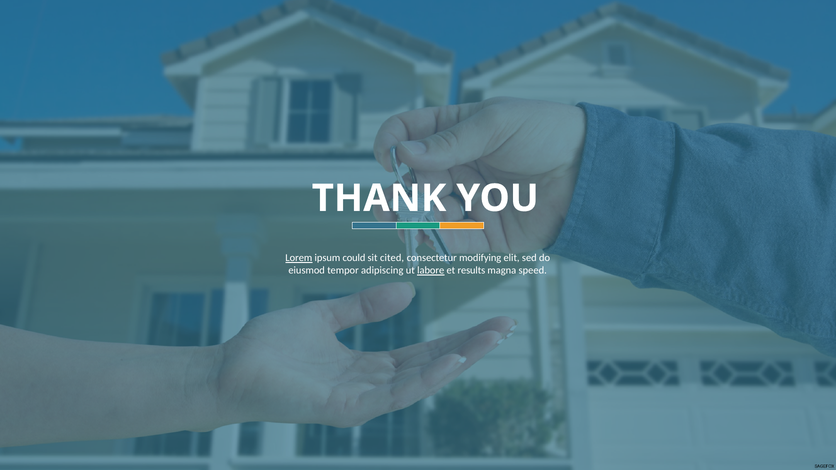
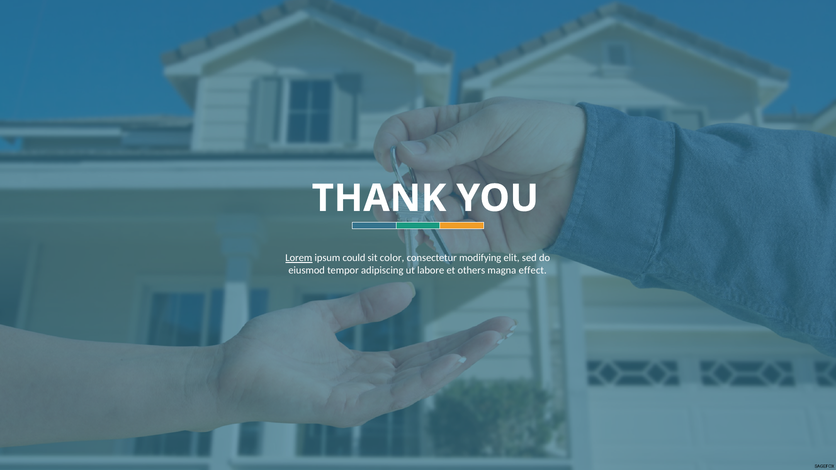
cited: cited -> color
labore underline: present -> none
results: results -> others
speed: speed -> effect
